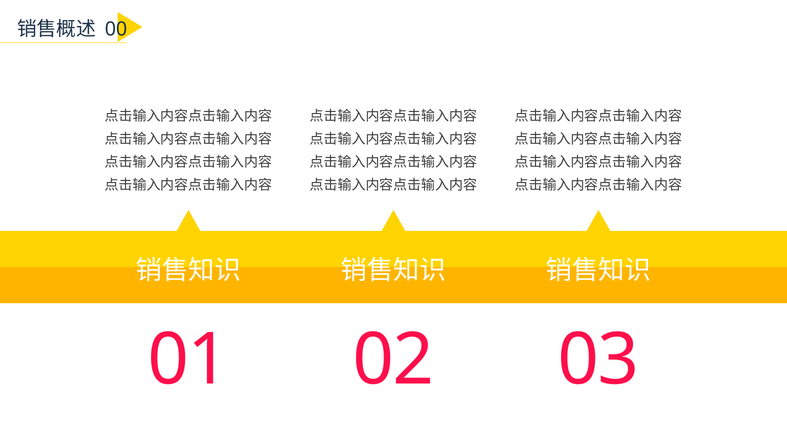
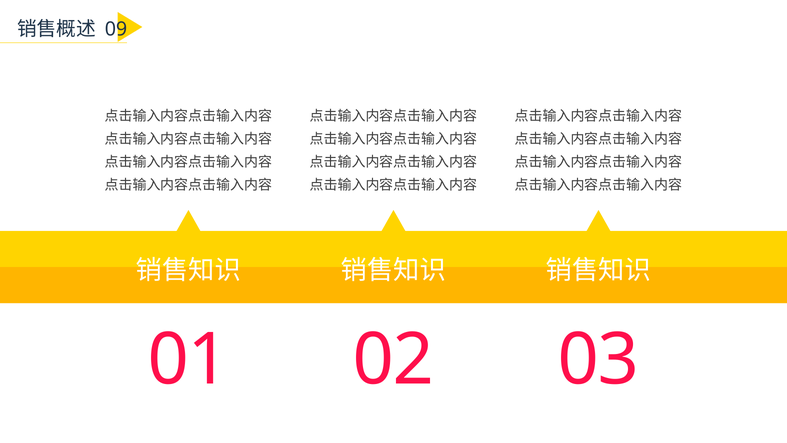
00: 00 -> 09
